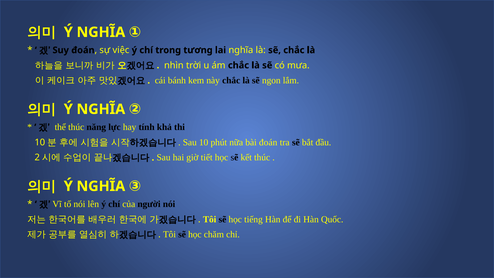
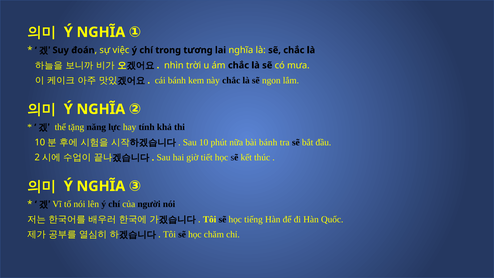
thể thúc: thúc -> tặng
bài đoán: đoán -> bánh
